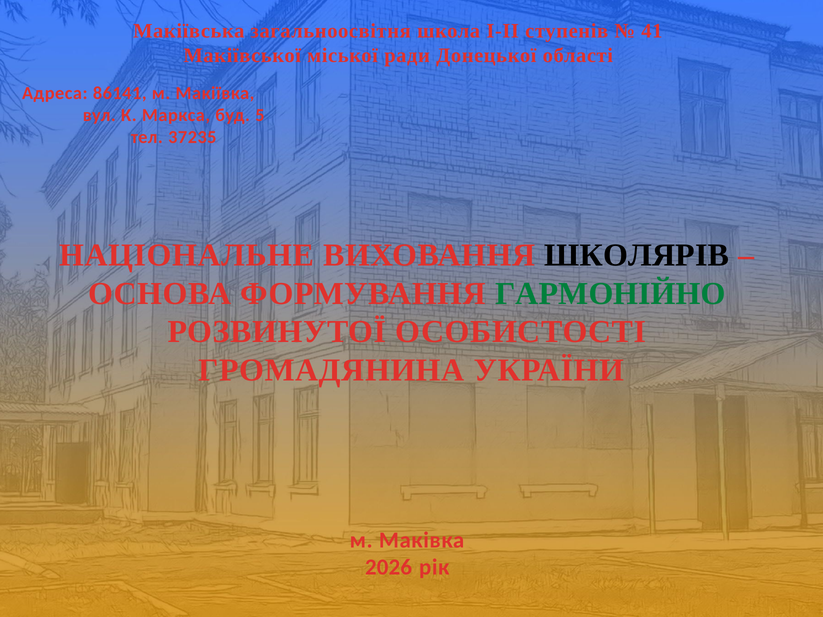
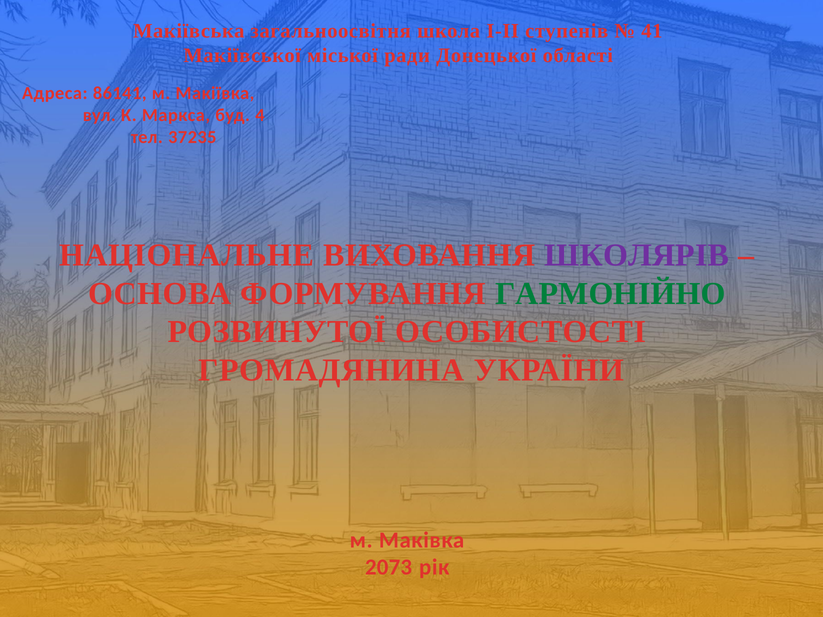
5: 5 -> 4
ШКОЛЯРІВ colour: black -> purple
2026: 2026 -> 2073
